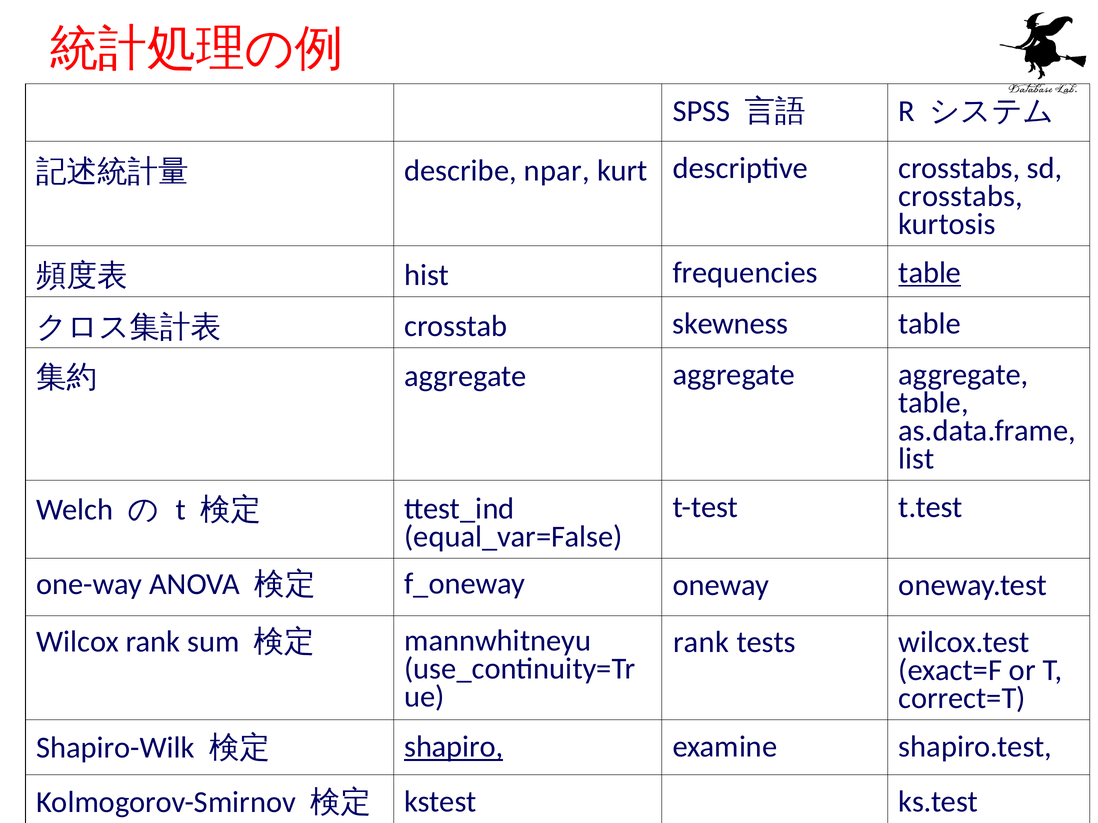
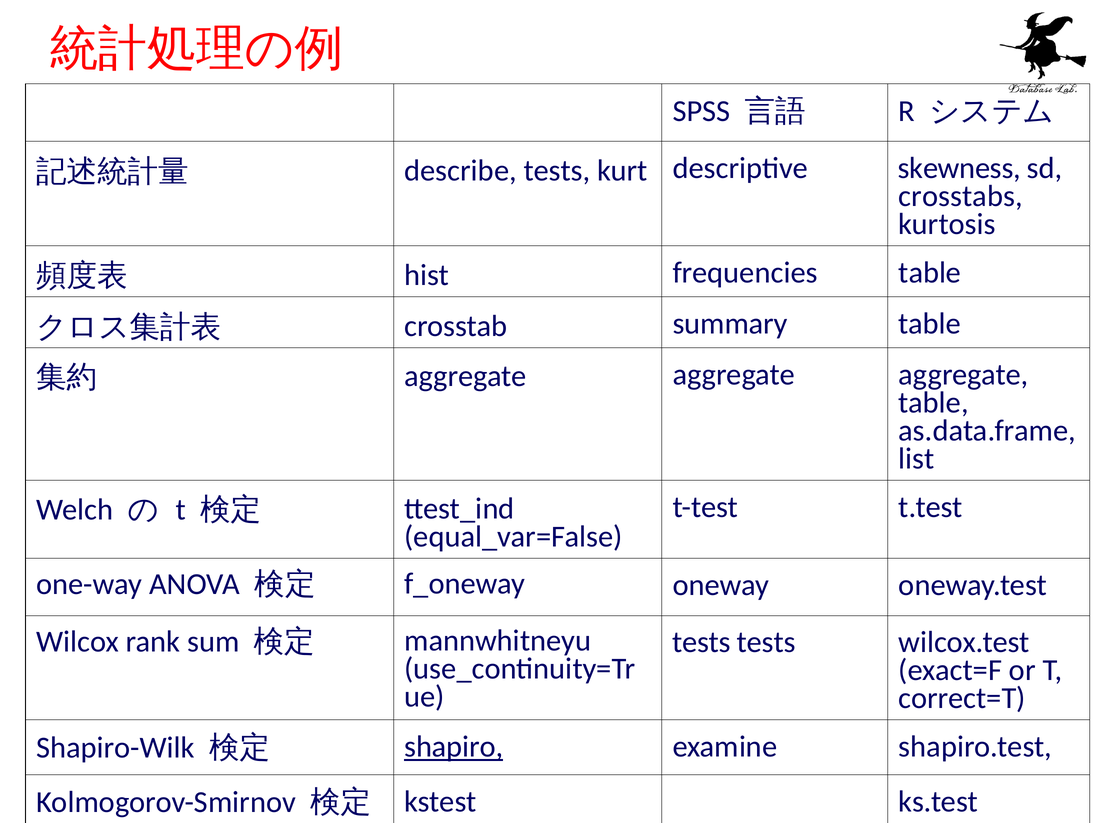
describe npar: npar -> tests
descriptive crosstabs: crosstabs -> skewness
table at (930, 273) underline: present -> none
skewness: skewness -> summary
rank at (701, 643): rank -> tests
